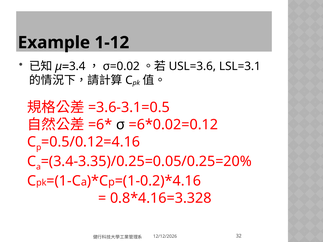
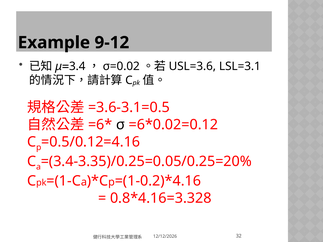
1-12: 1-12 -> 9-12
